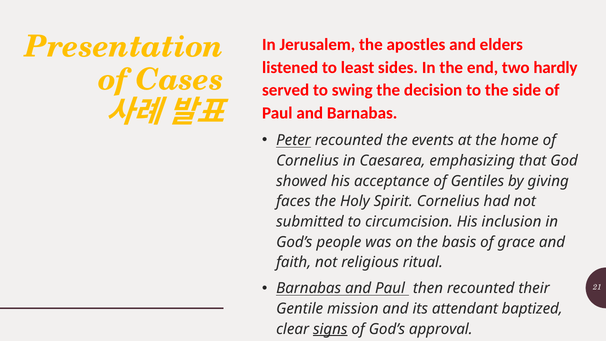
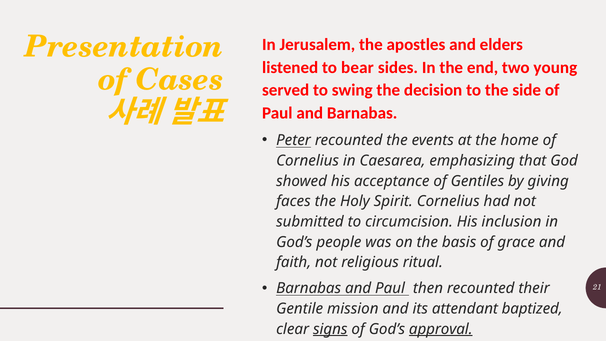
least: least -> bear
hardly: hardly -> young
approval underline: none -> present
